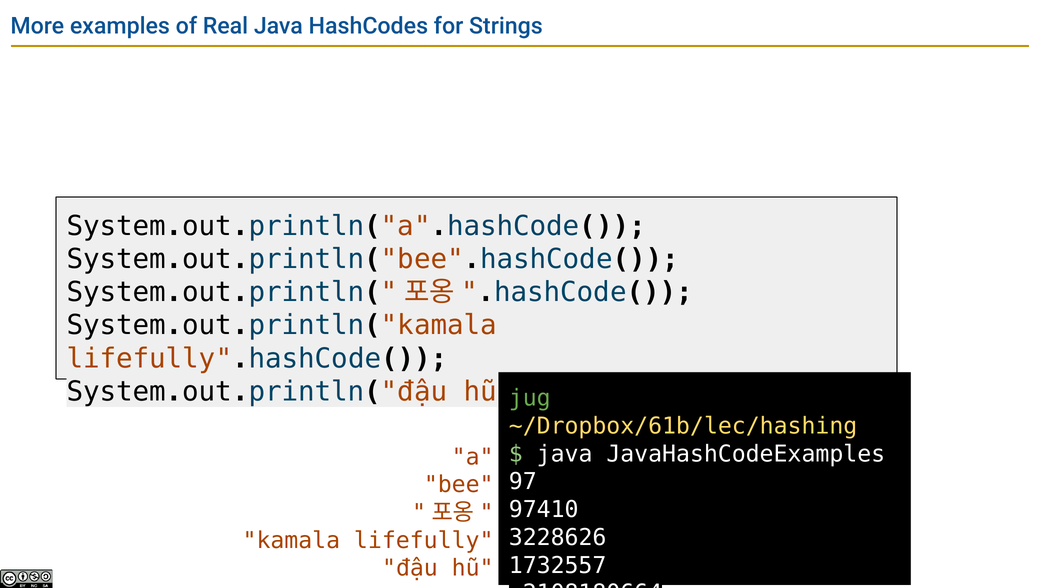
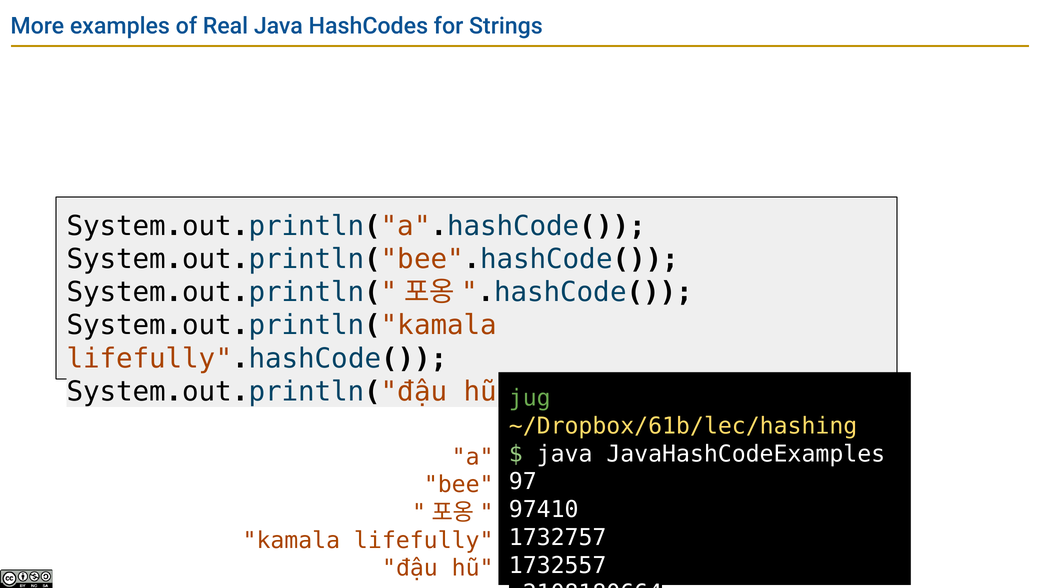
3228626: 3228626 -> 1732757
